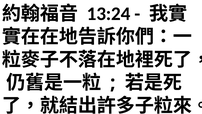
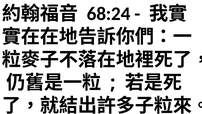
13:24: 13:24 -> 68:24
